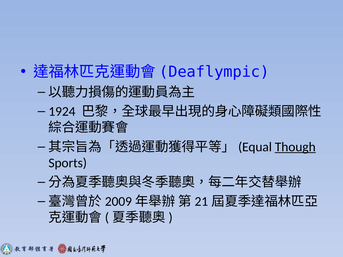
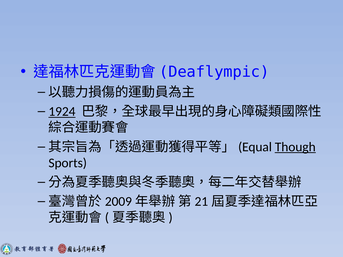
1924 underline: none -> present
